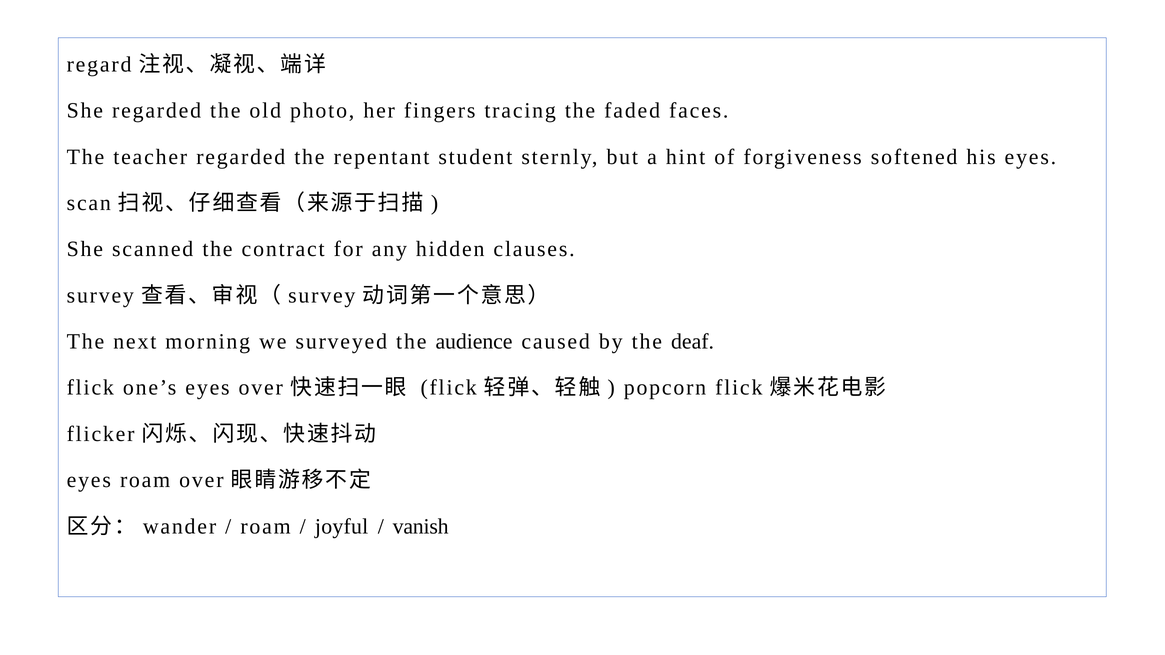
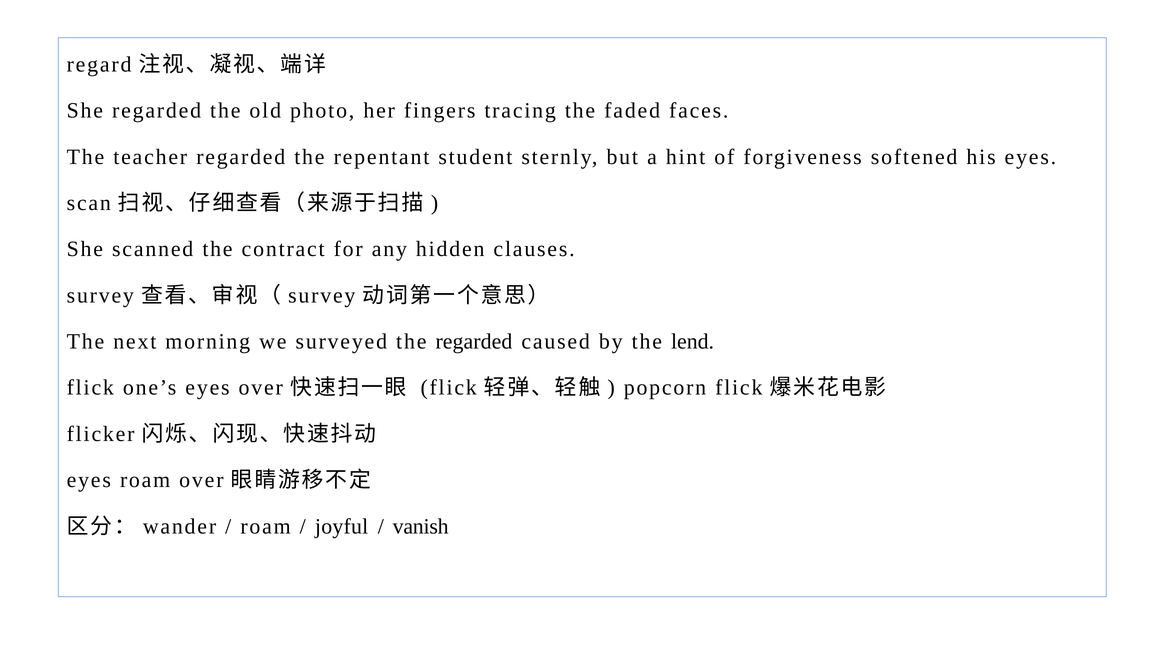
the audience: audience -> regarded
deaf: deaf -> lend
